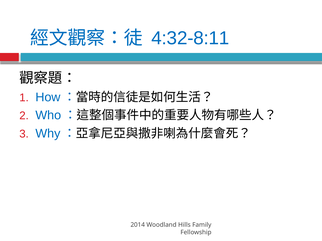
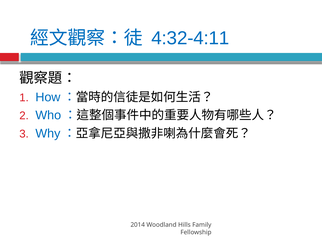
4:32-8:11: 4:32-8:11 -> 4:32-4:11
